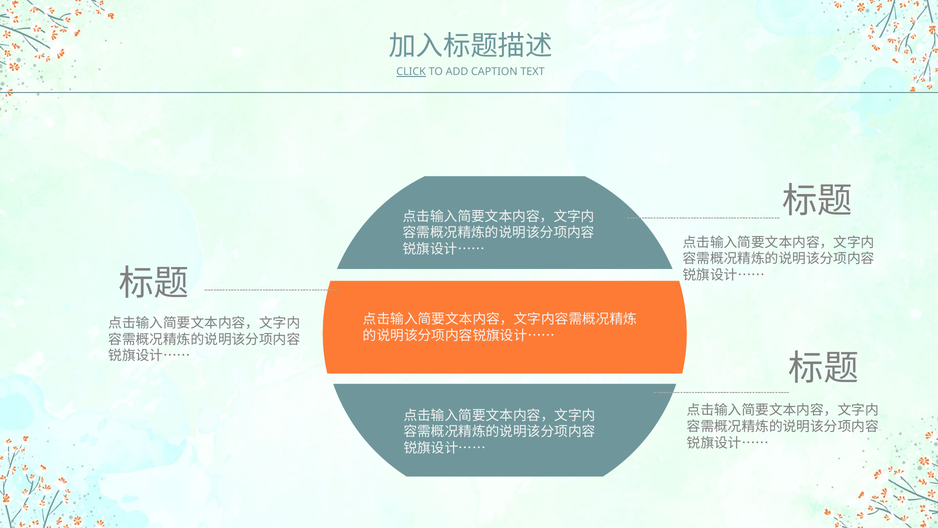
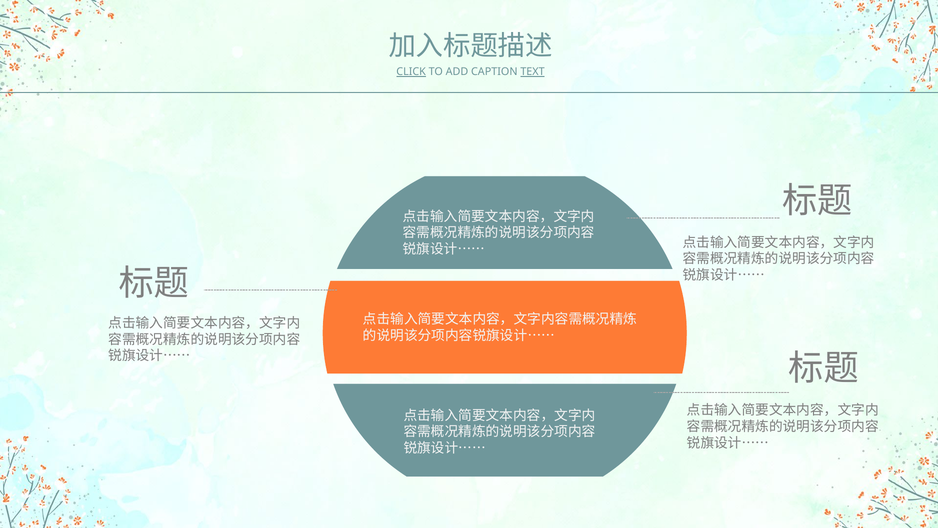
TEXT underline: none -> present
